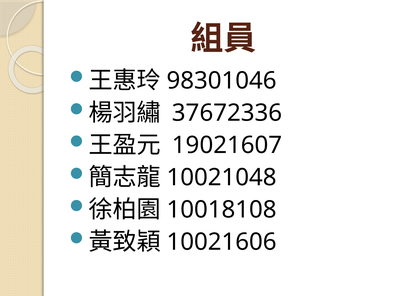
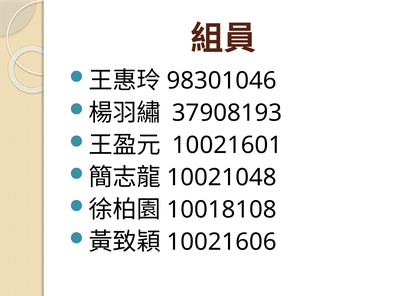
37672336: 37672336 -> 37908193
19021607: 19021607 -> 10021601
